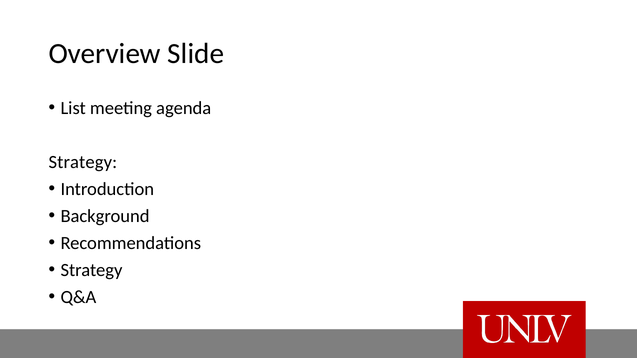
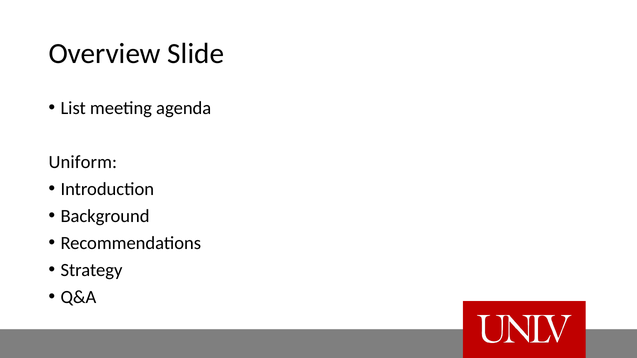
Strategy at (83, 162): Strategy -> Uniform
